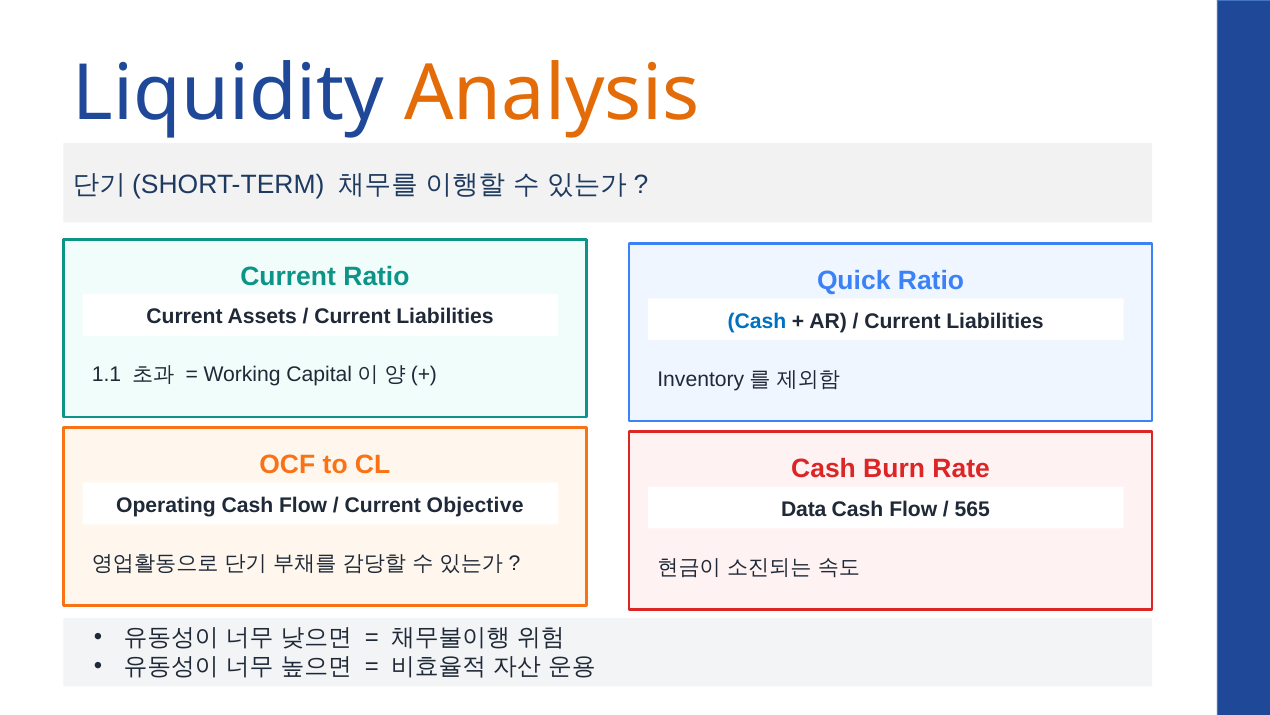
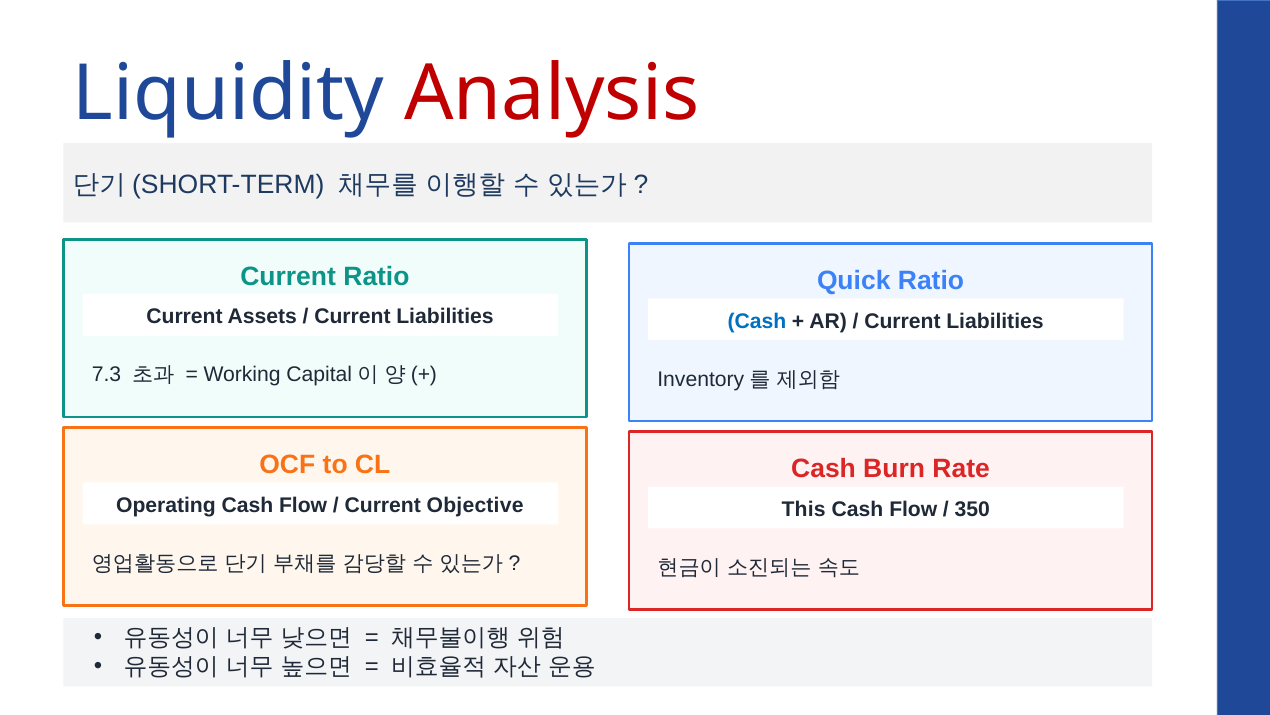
Analysis colour: orange -> red
1.1: 1.1 -> 7.3
Data: Data -> This
565: 565 -> 350
